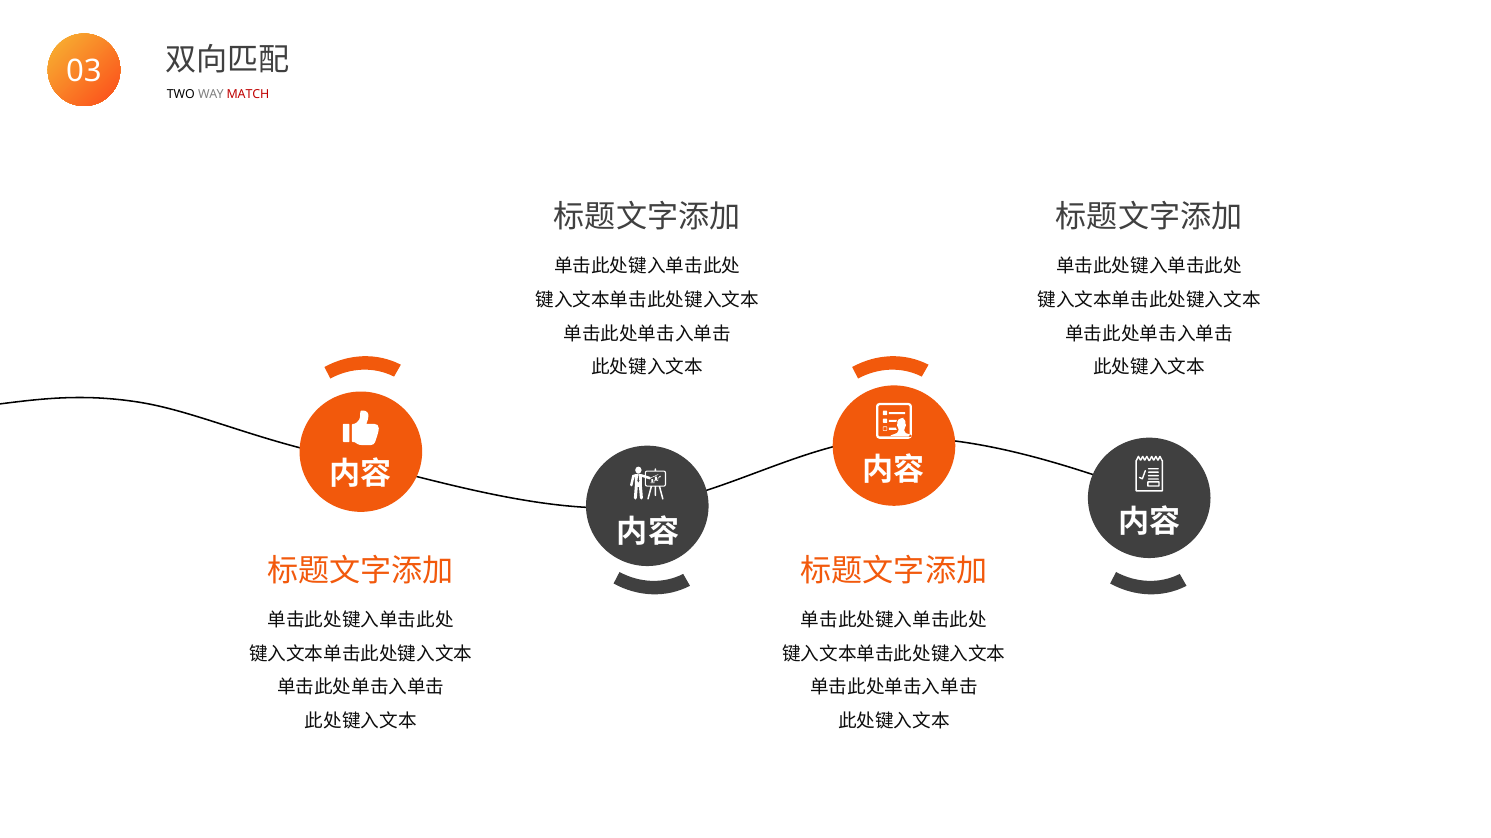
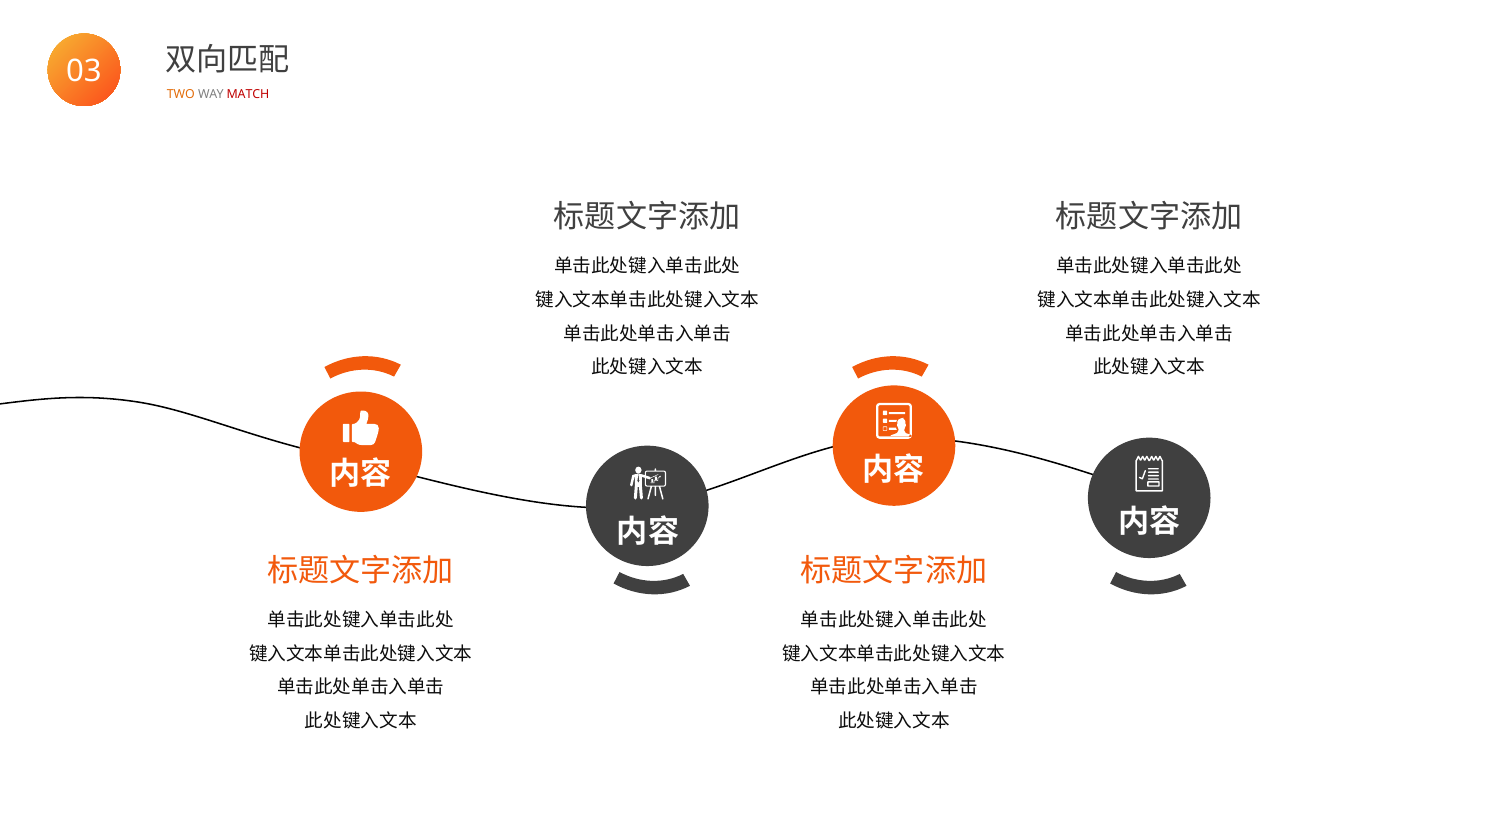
TWO colour: black -> orange
